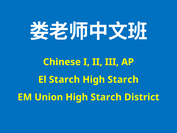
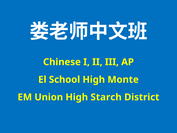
El Starch: Starch -> School
Starch at (123, 79): Starch -> Monte
